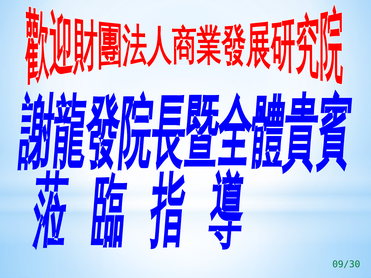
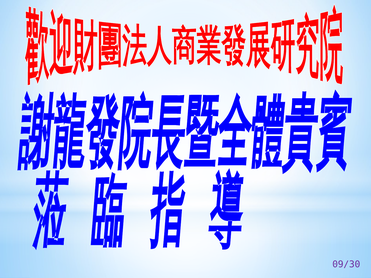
09/30 colour: green -> purple
